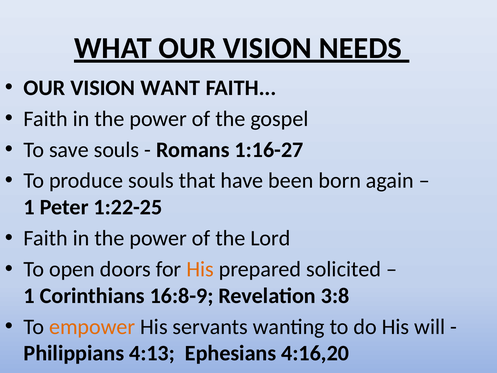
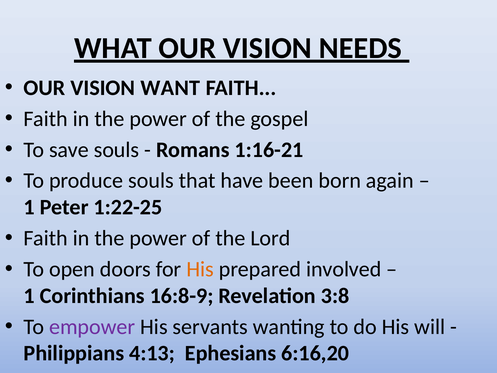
1:16-27: 1:16-27 -> 1:16-21
solicited: solicited -> involved
empower colour: orange -> purple
4:16,20: 4:16,20 -> 6:16,20
